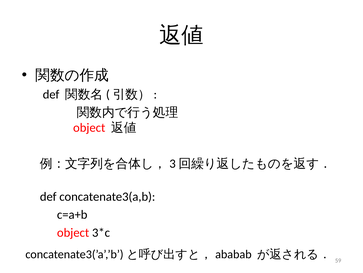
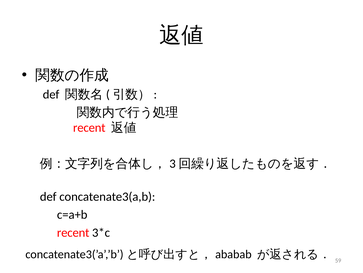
object at (89, 127): object -> recent
object at (73, 232): object -> recent
